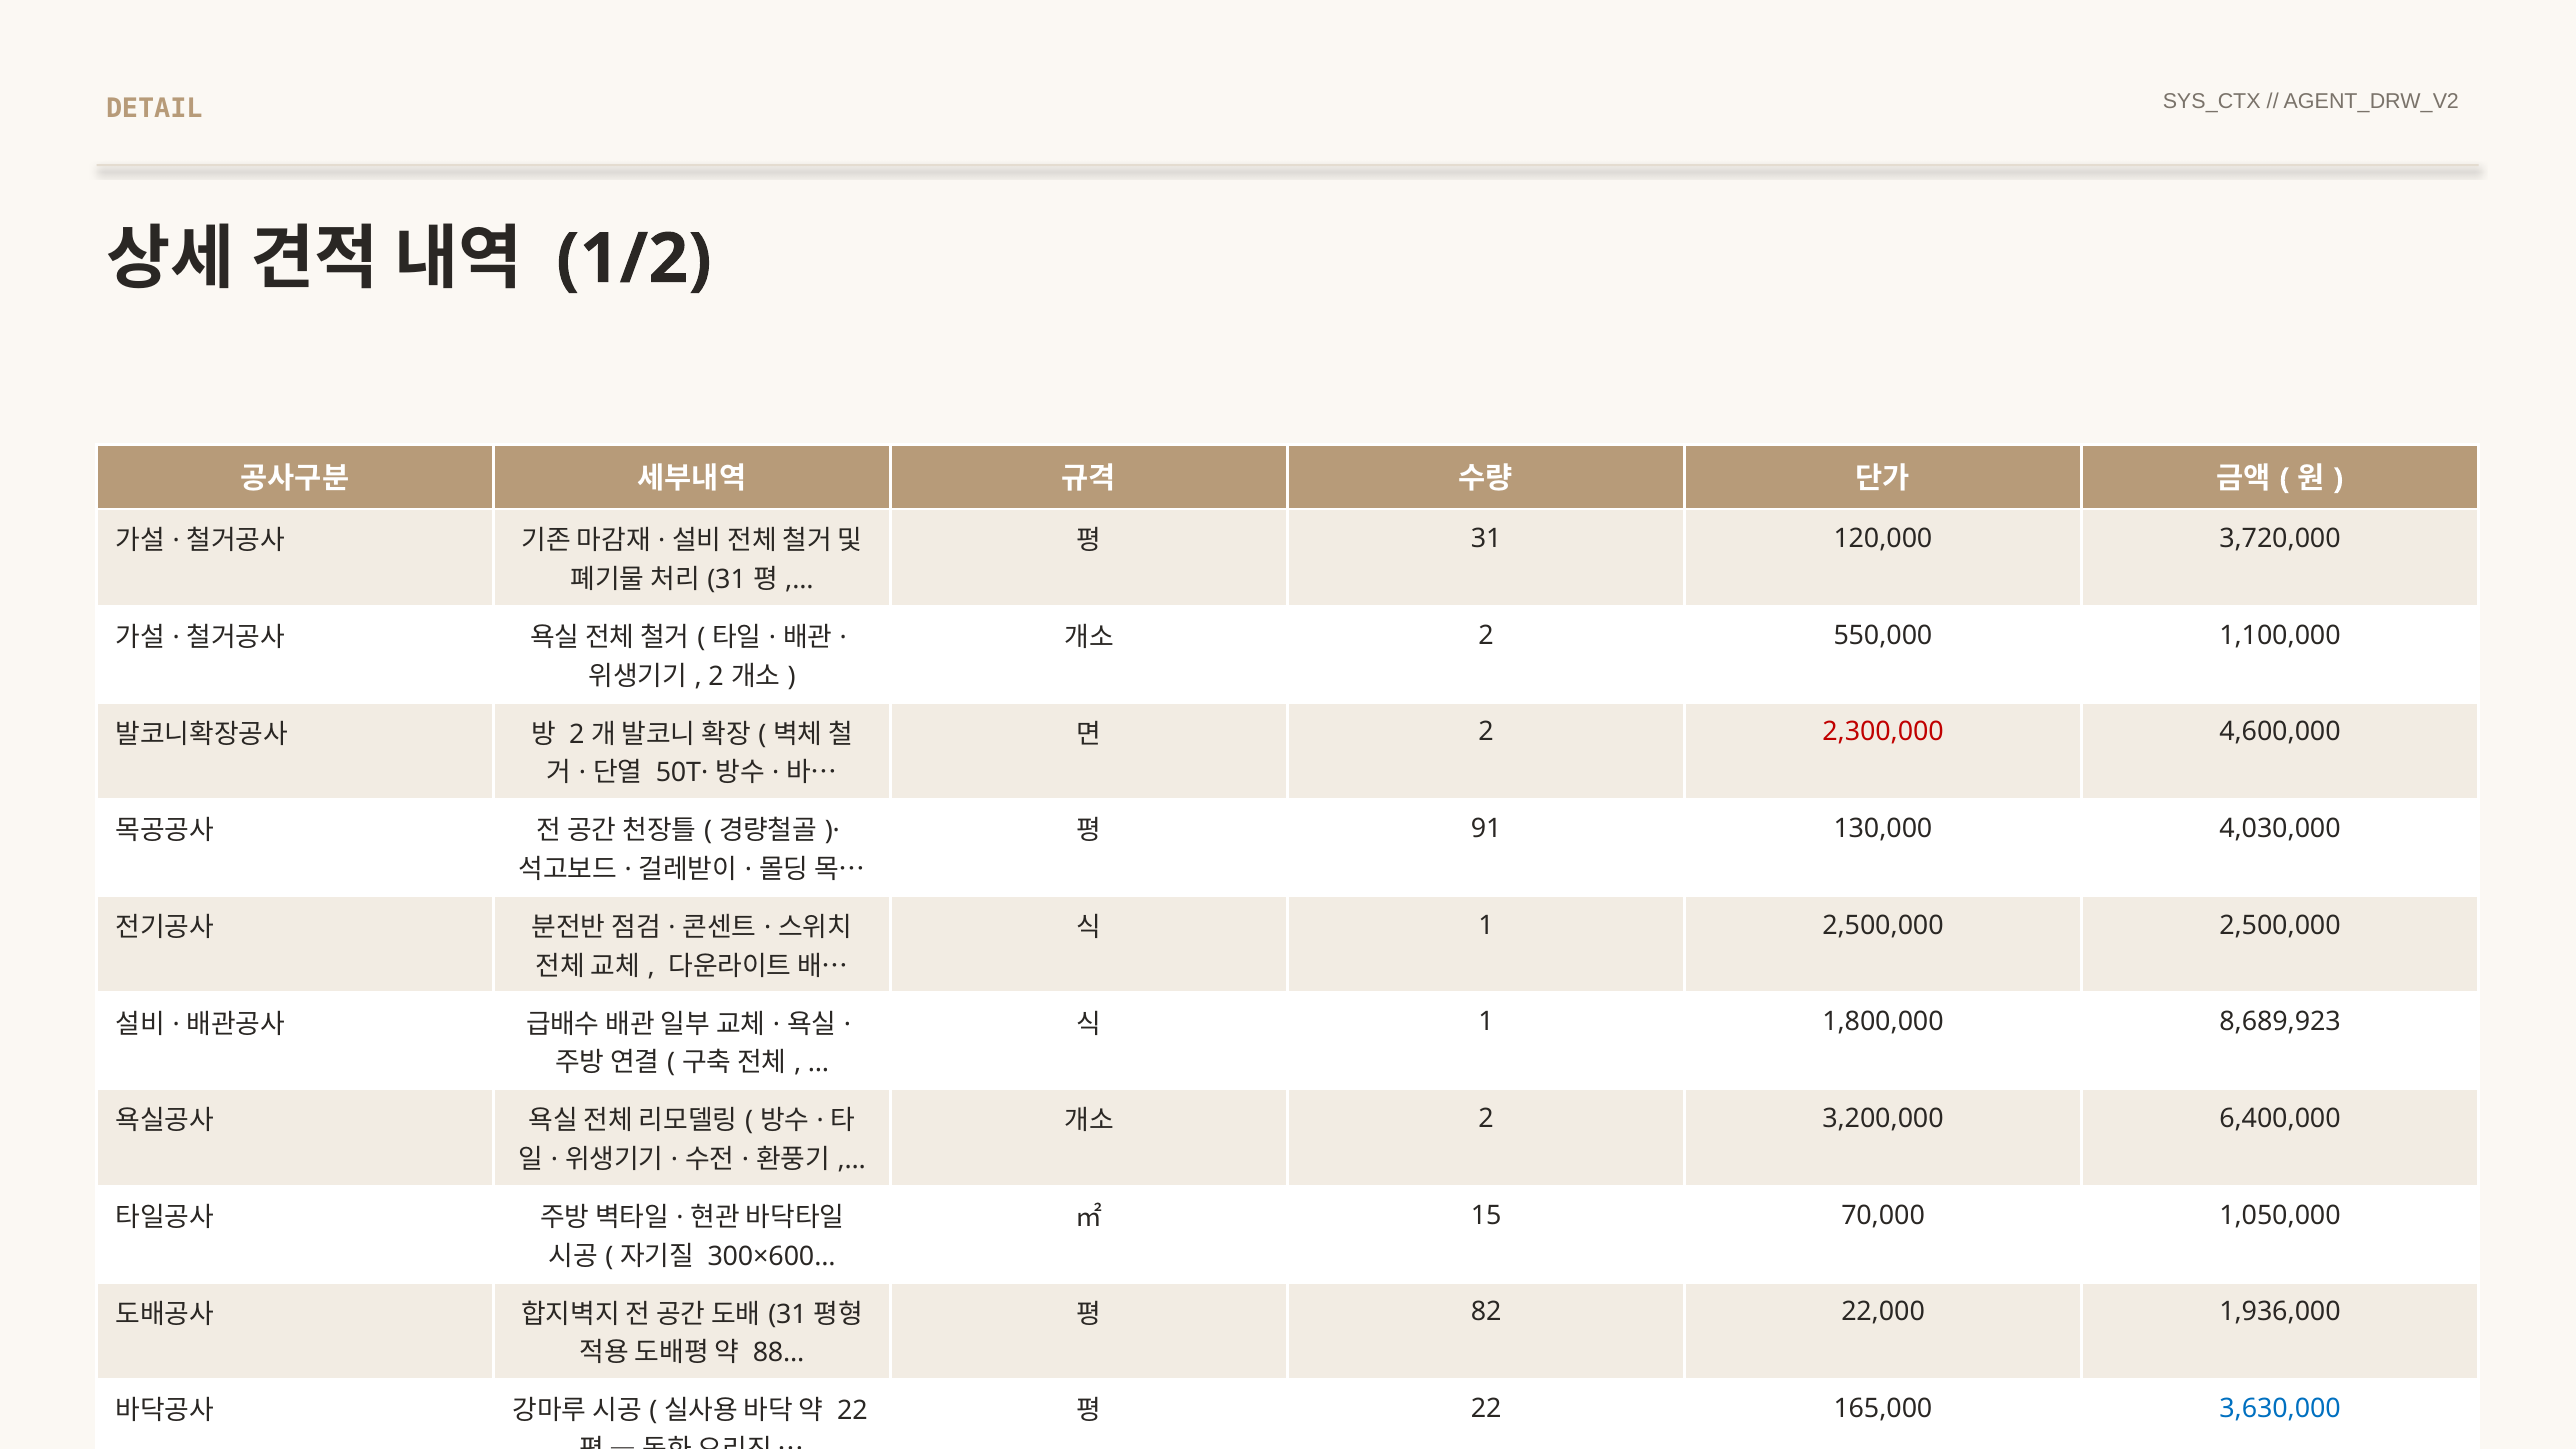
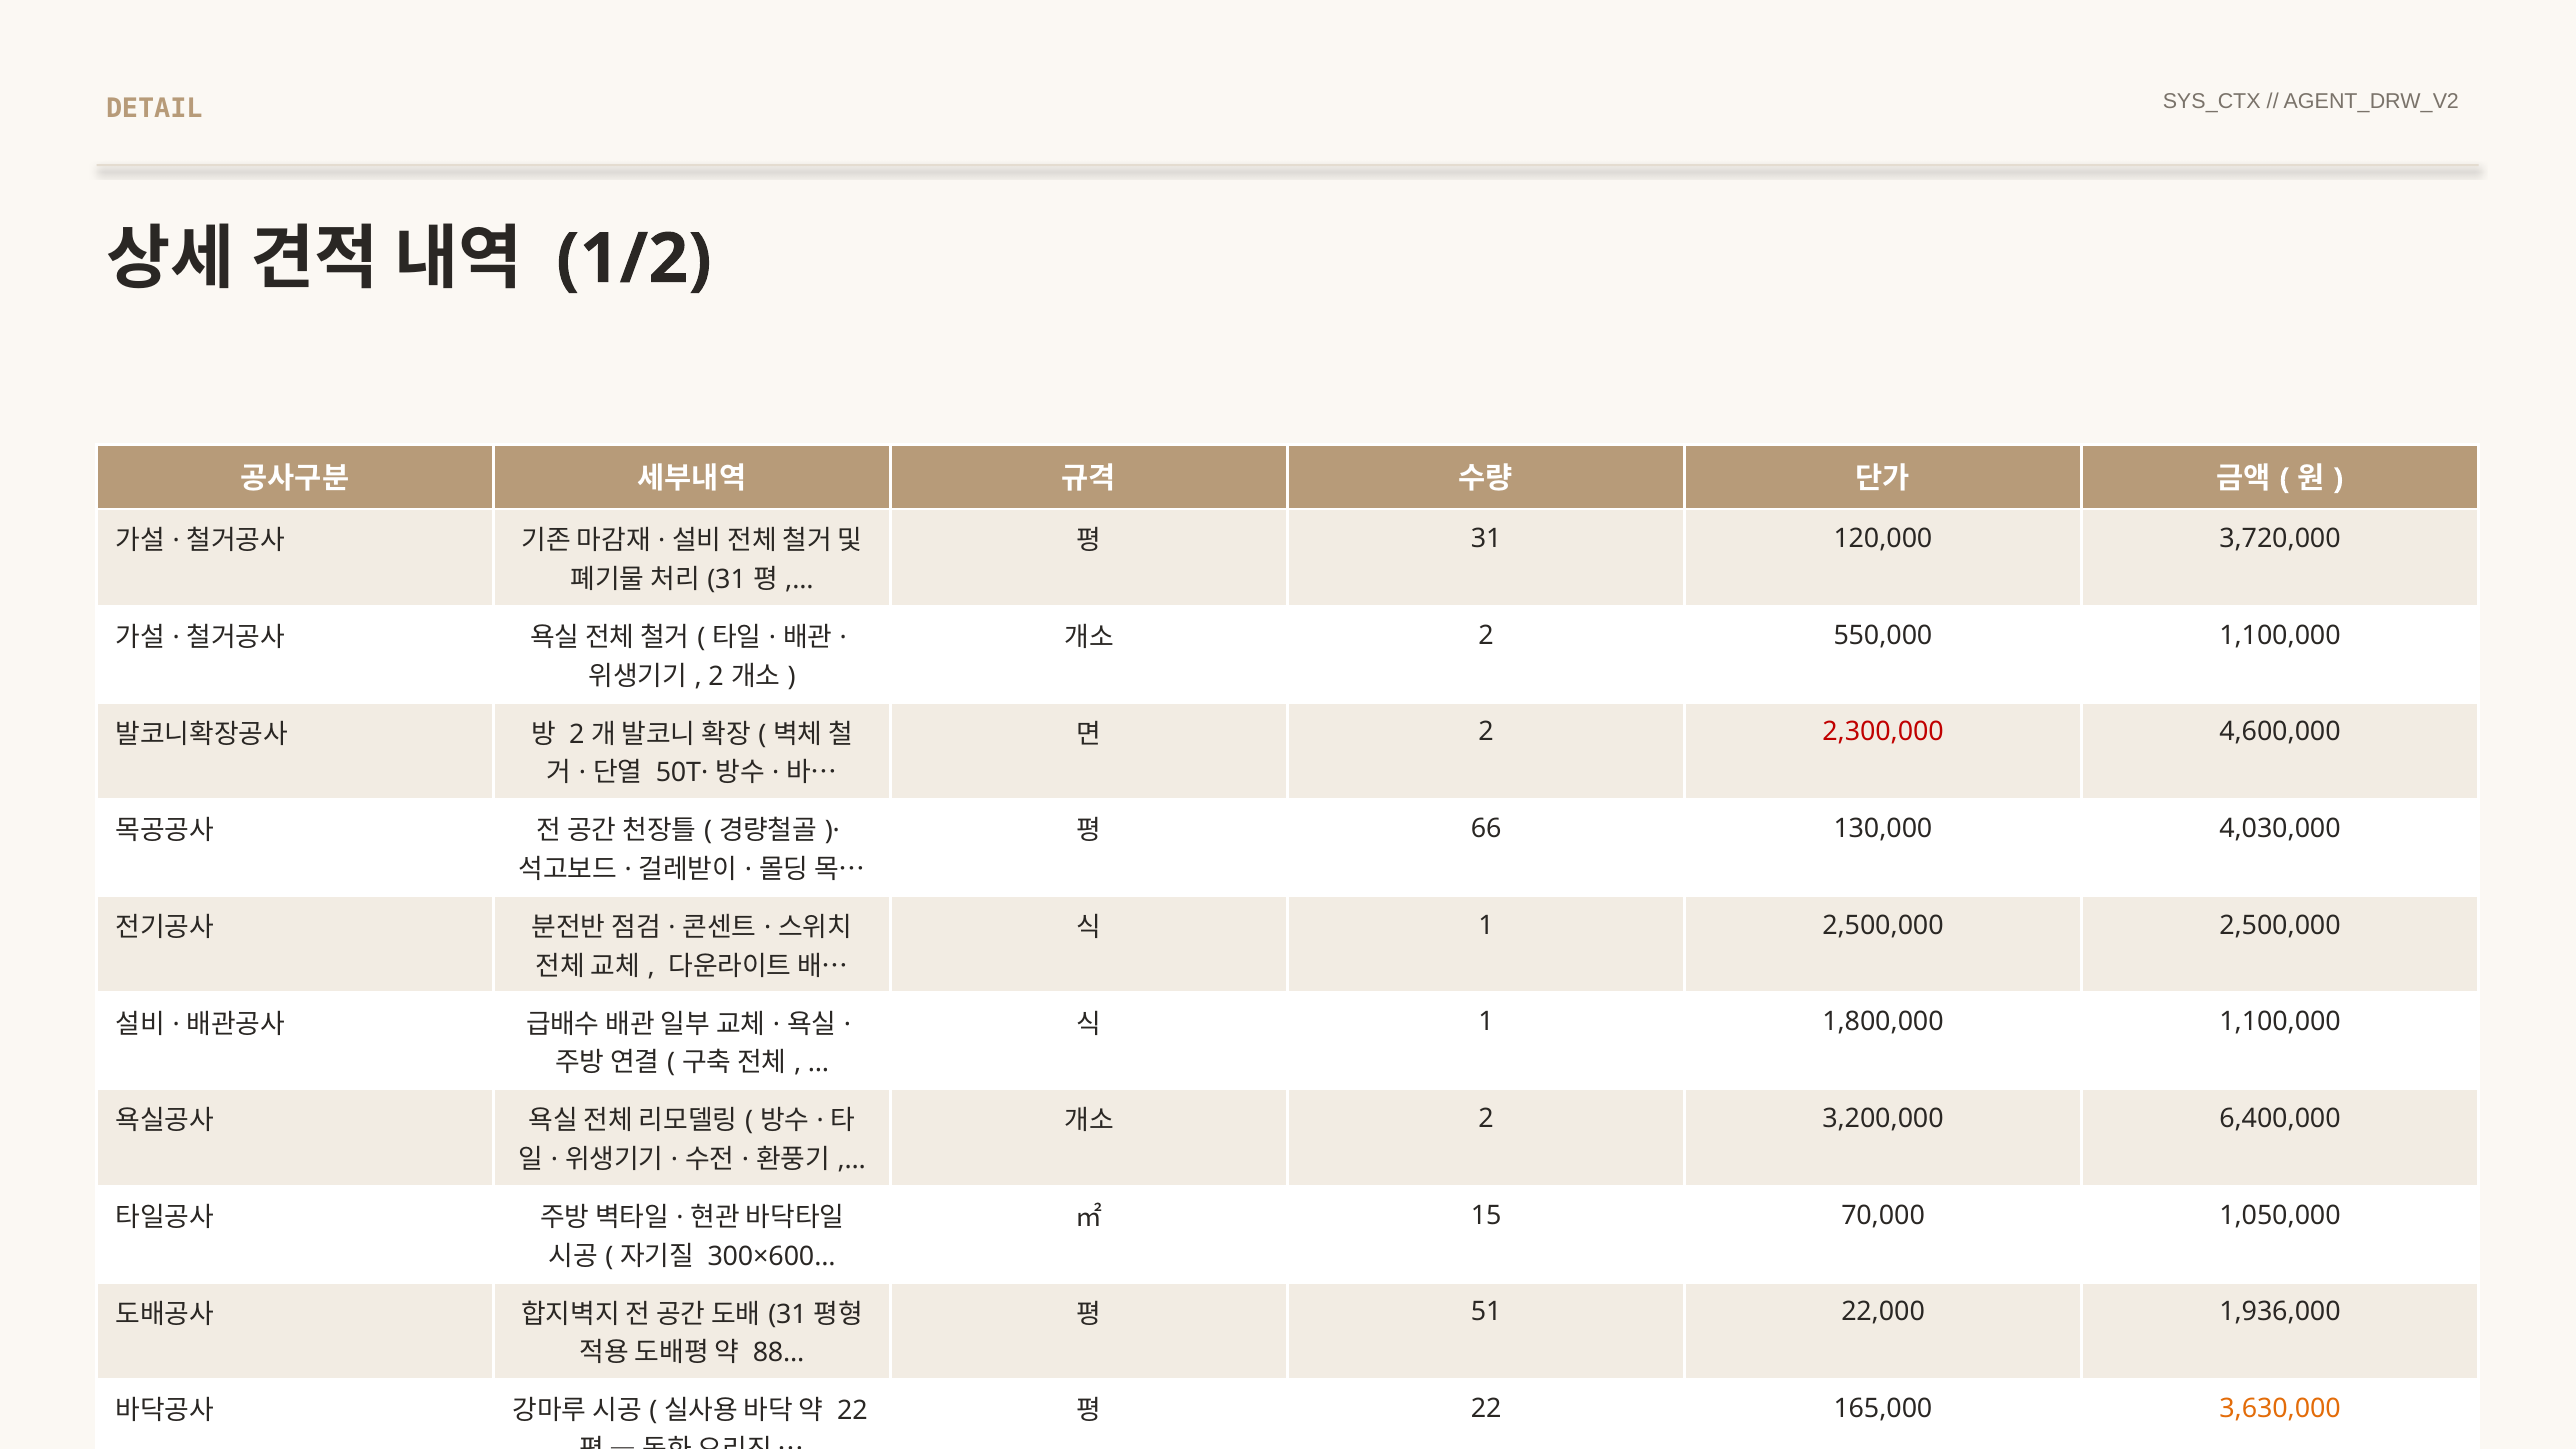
91: 91 -> 66
1,800,000 8,689,923: 8,689,923 -> 1,100,000
82: 82 -> 51
3,630,000 colour: blue -> orange
